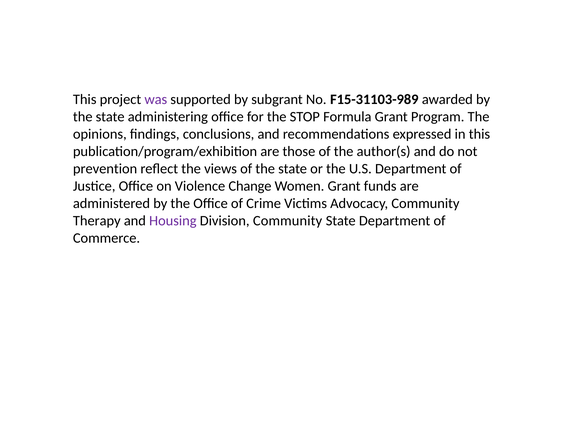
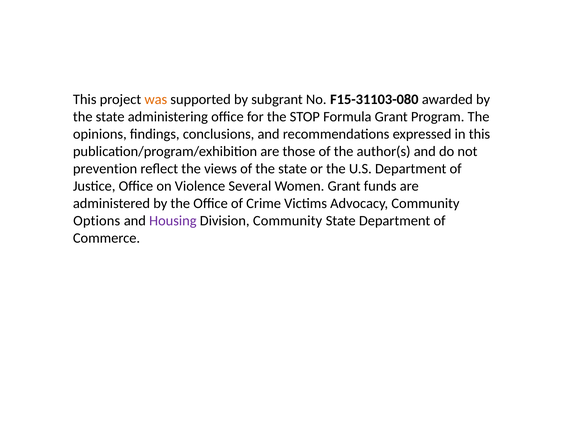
was colour: purple -> orange
F15-31103-989: F15-31103-989 -> F15-31103-080
Change: Change -> Several
Therapy: Therapy -> Options
